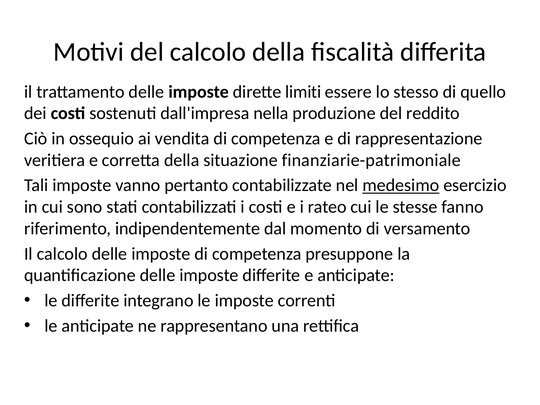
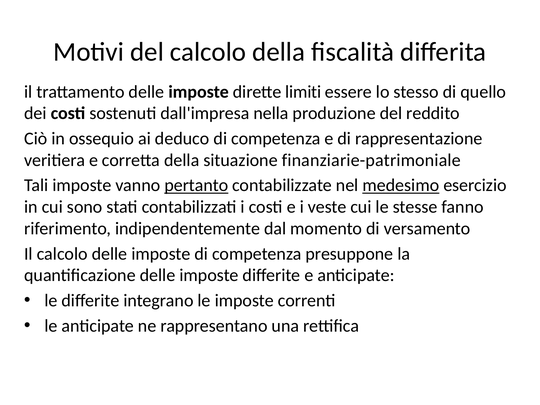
vendita: vendita -> deduco
pertanto underline: none -> present
rateo: rateo -> veste
